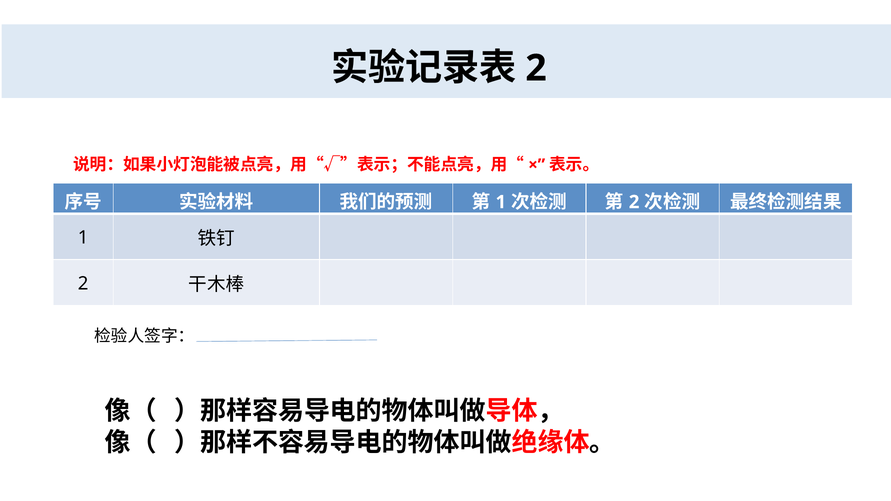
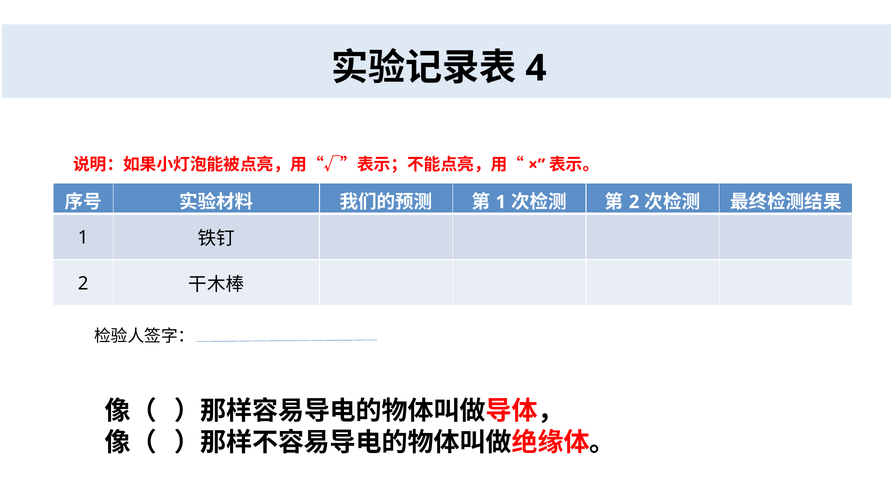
2 at (536, 68): 2 -> 4
